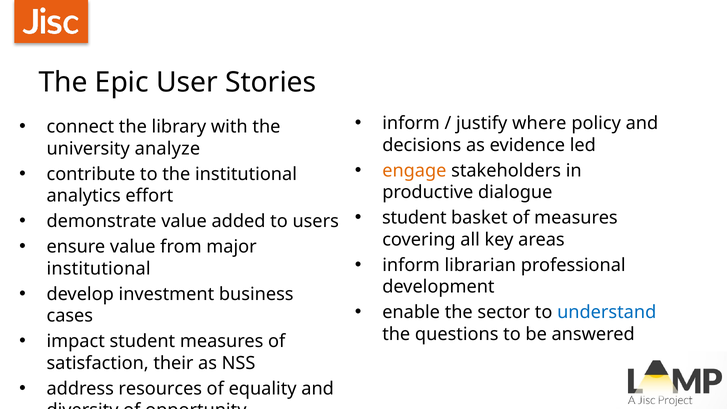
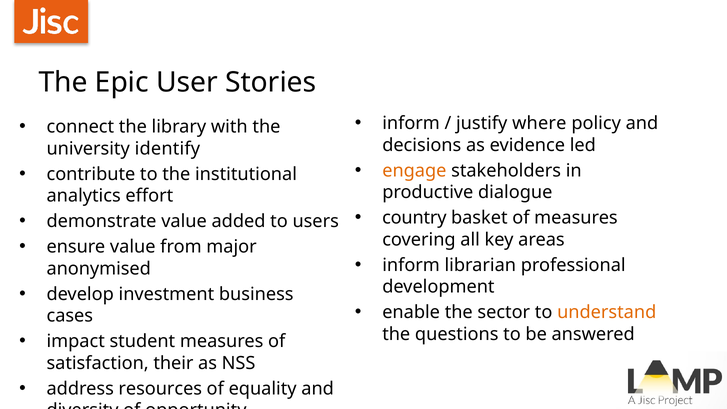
analyze: analyze -> identify
student at (414, 218): student -> country
institutional at (99, 269): institutional -> anonymised
understand colour: blue -> orange
